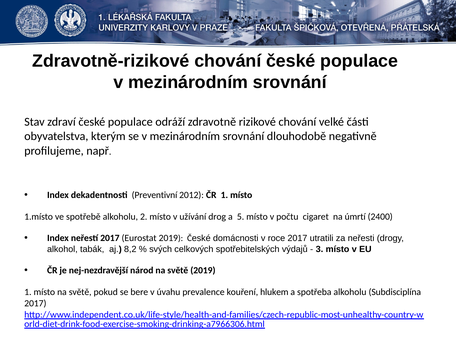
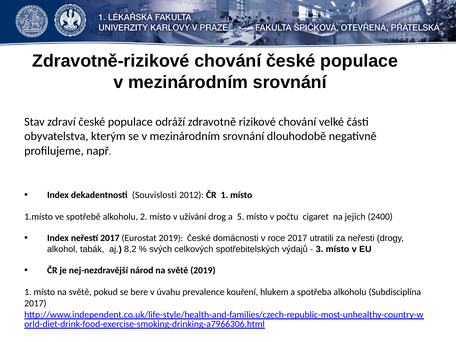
Preventivní: Preventivní -> Souvislosti
úmrtí: úmrtí -> jejich
